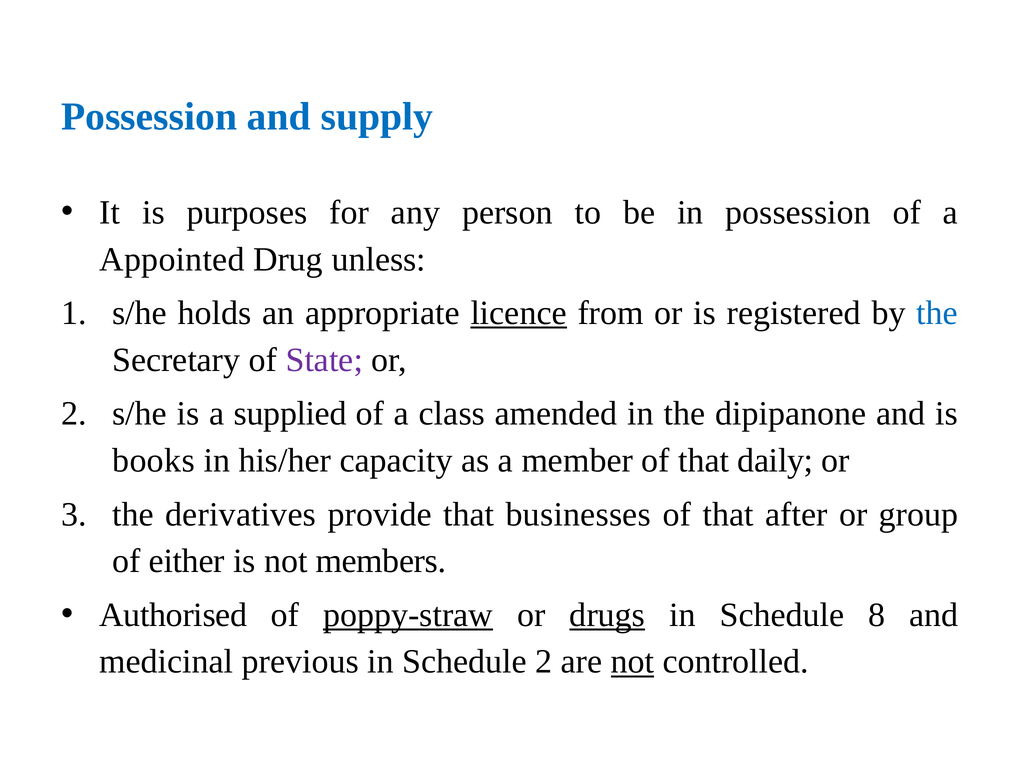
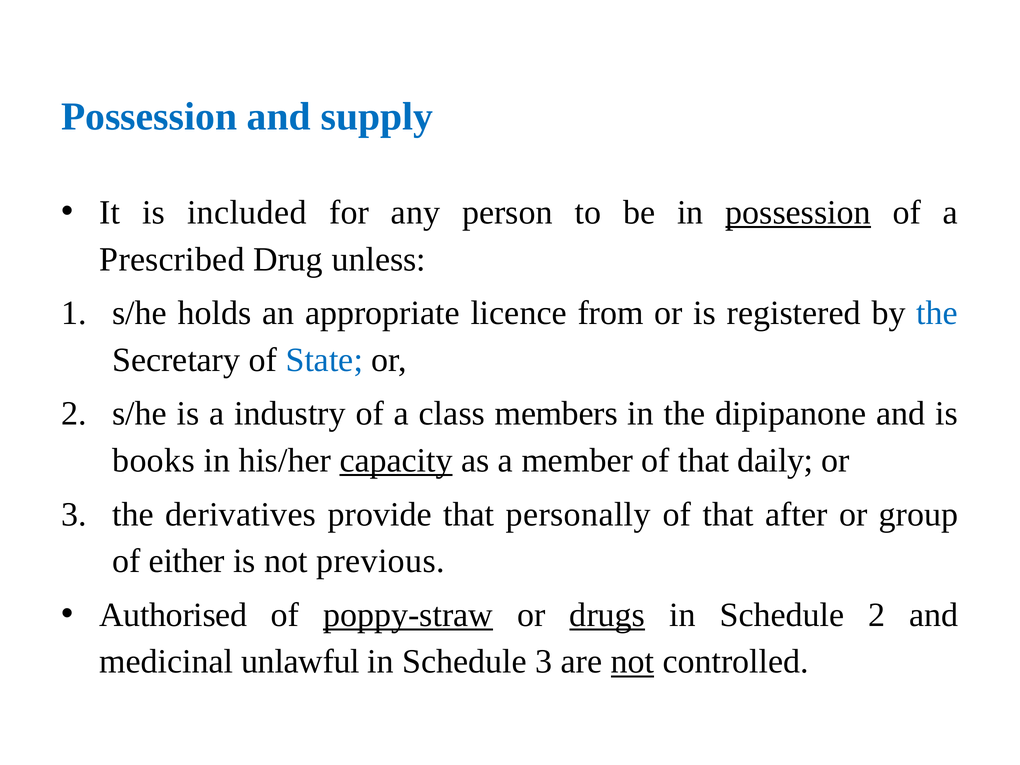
purposes: purposes -> included
possession at (798, 212) underline: none -> present
Appointed: Appointed -> Prescribed
licence underline: present -> none
State colour: purple -> blue
supplied: supplied -> industry
amended: amended -> members
capacity underline: none -> present
businesses: businesses -> personally
members: members -> previous
Schedule 8: 8 -> 2
previous: previous -> unlawful
Schedule 2: 2 -> 3
